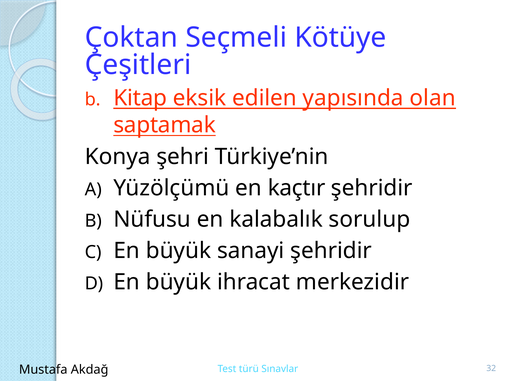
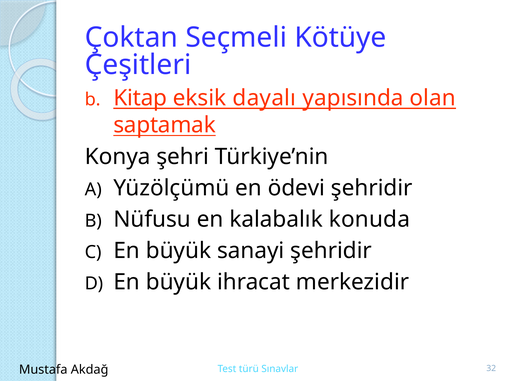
edilen: edilen -> dayalı
kaçtır: kaçtır -> ödevi
sorulup: sorulup -> konuda
